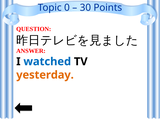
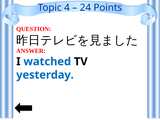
0: 0 -> 4
30: 30 -> 24
yesterday colour: orange -> blue
